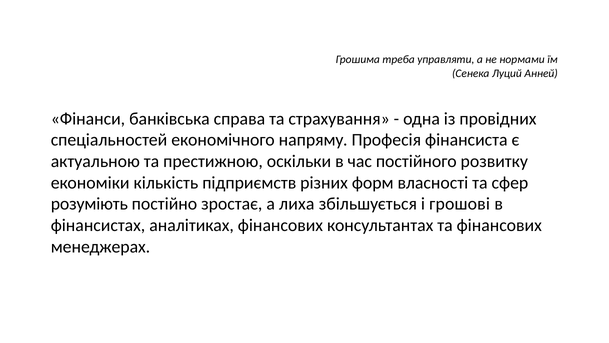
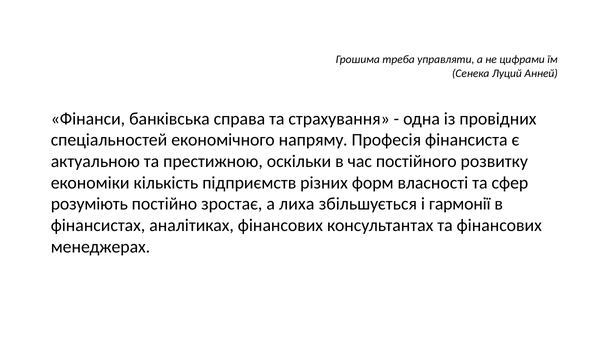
нормами: нормами -> цифрами
грошові: грошові -> гармонії
